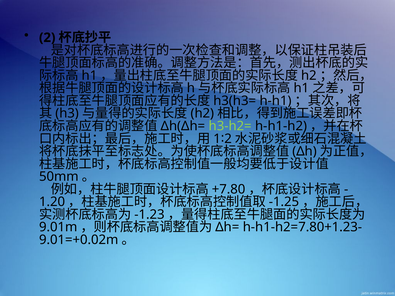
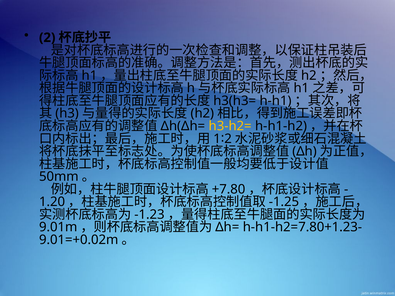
h3-h2= colour: light green -> yellow
